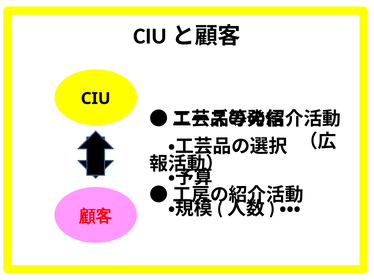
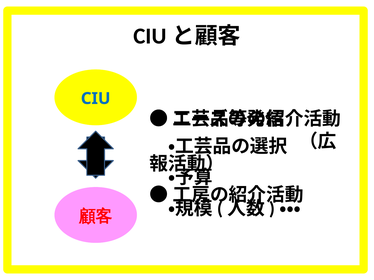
CIU colour: black -> blue
